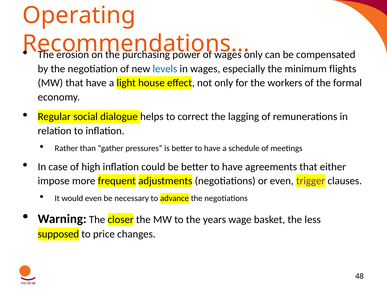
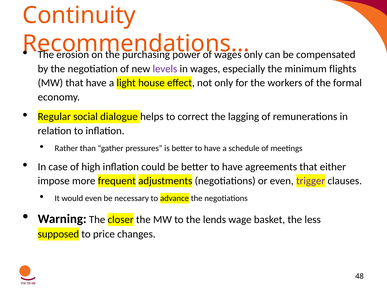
Operating: Operating -> Continuity
levels colour: blue -> purple
years: years -> lends
